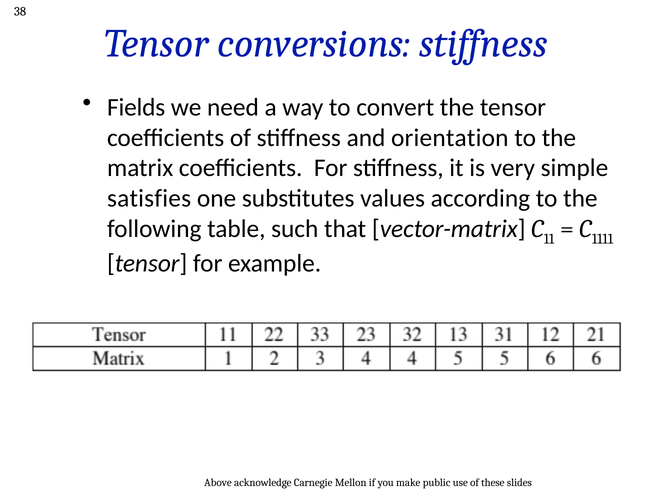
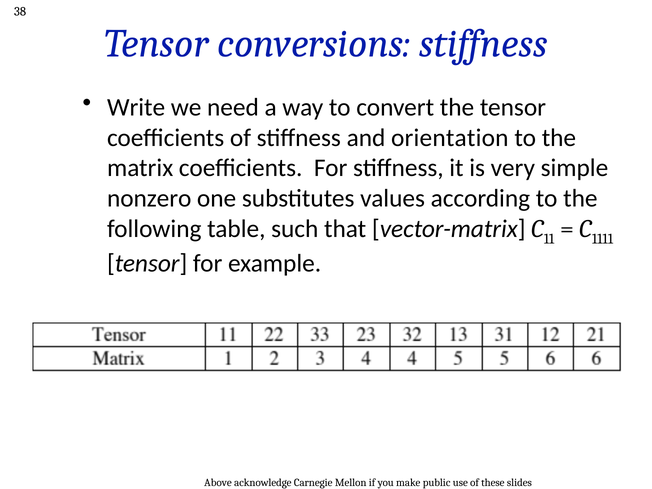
Fields: Fields -> Write
satisfies: satisfies -> nonzero
